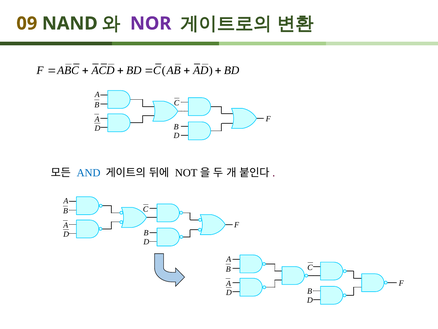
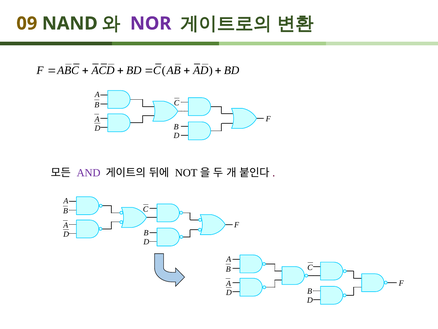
AND colour: blue -> purple
